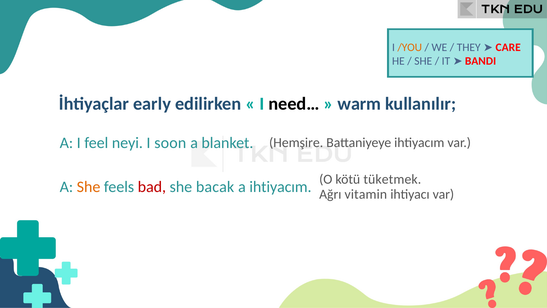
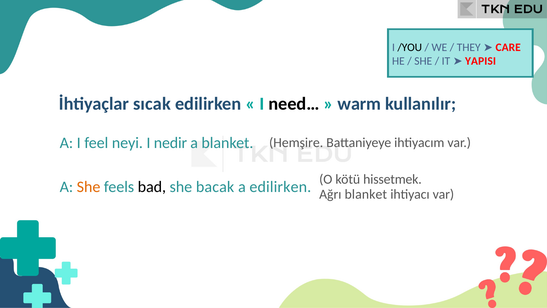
/YOU colour: orange -> black
BANDI: BANDI -> YAPISI
early: early -> sıcak
soon: soon -> nedir
bad colour: red -> black
a ihtiyacım: ihtiyacım -> edilirken
tüketmek: tüketmek -> hissetmek
Ağrı vitamin: vitamin -> blanket
